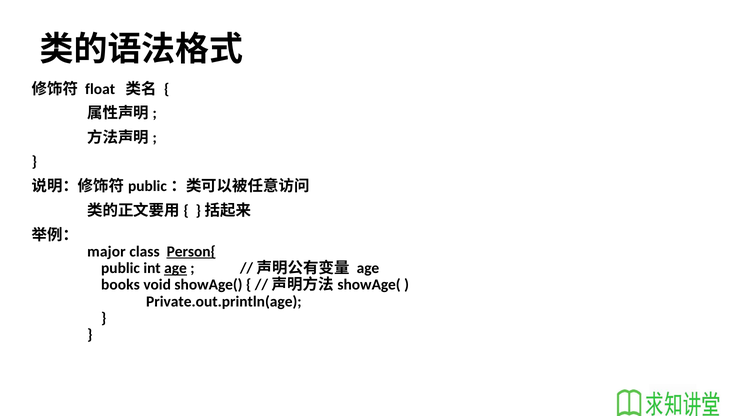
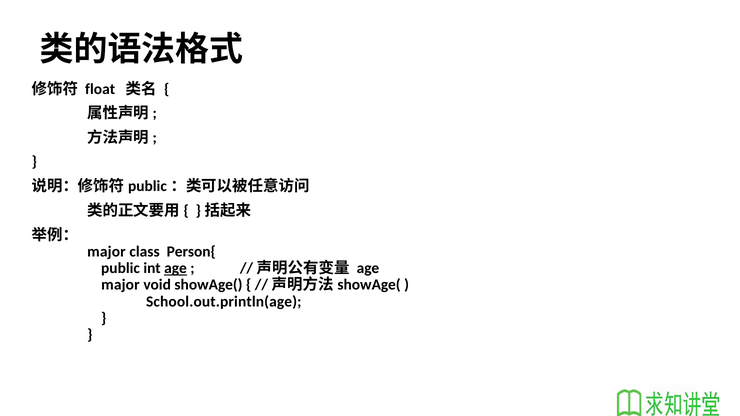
Person{ underline: present -> none
books at (120, 285): books -> major
Private.out.println(age: Private.out.println(age -> School.out.println(age
